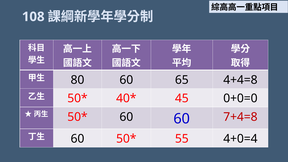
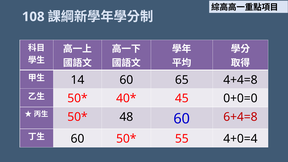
80: 80 -> 14
60 at (126, 117): 60 -> 48
7+4=8: 7+4=8 -> 6+4=8
